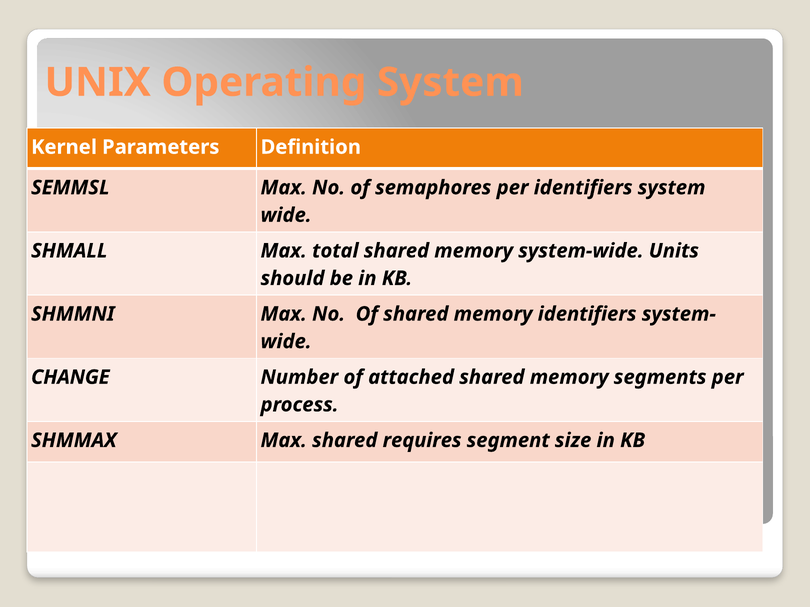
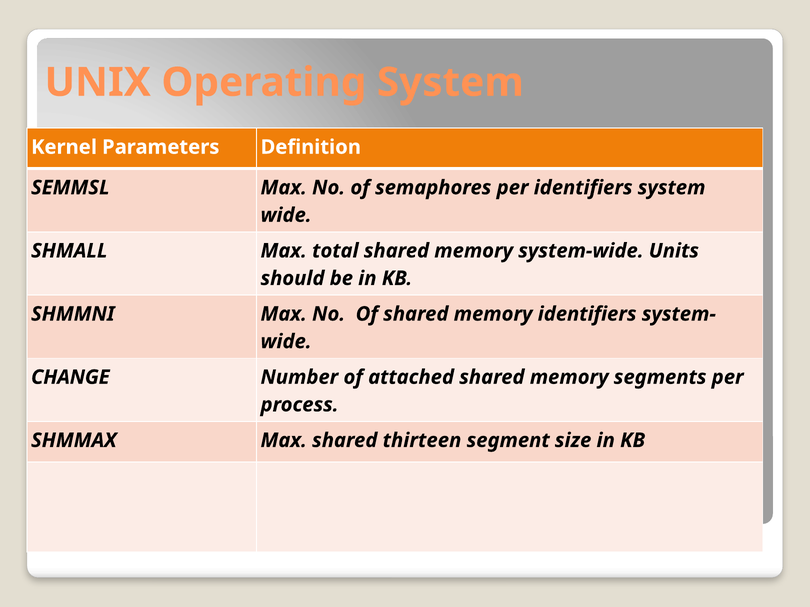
requires: requires -> thirteen
